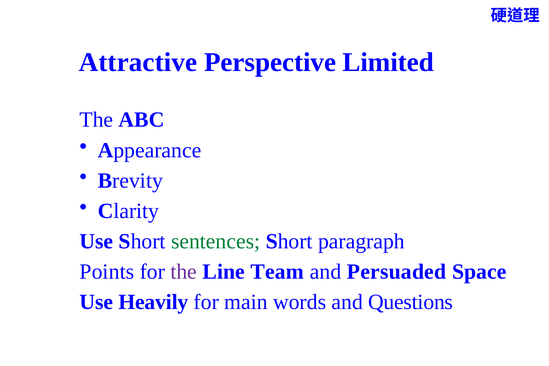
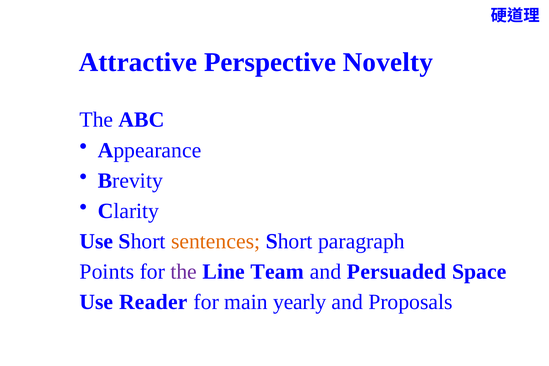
Limited: Limited -> Novelty
sentences colour: green -> orange
Heavily: Heavily -> Reader
words: words -> yearly
Questions: Questions -> Proposals
